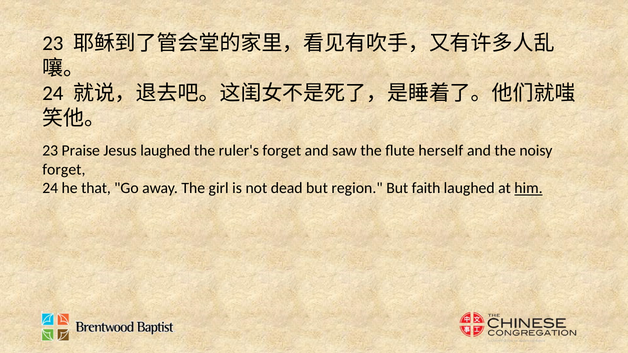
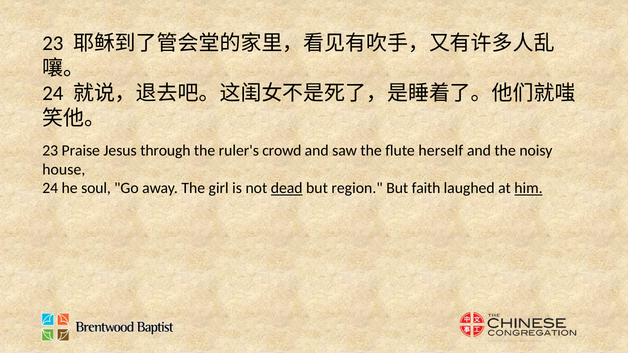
Jesus laughed: laughed -> through
ruler's forget: forget -> crowd
forget at (64, 170): forget -> house
that: that -> soul
dead underline: none -> present
